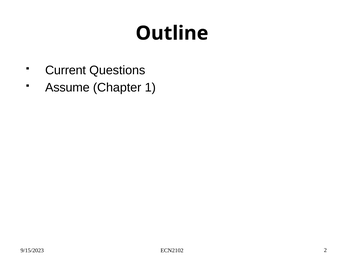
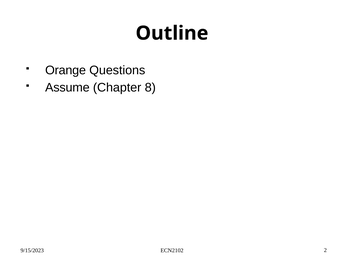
Current: Current -> Orange
1: 1 -> 8
